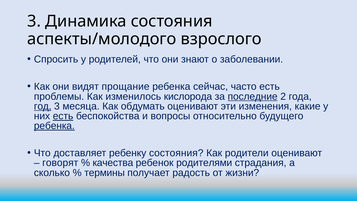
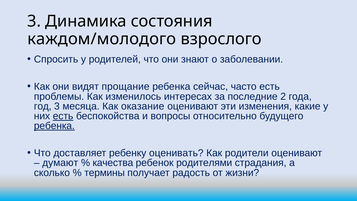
аспекты/молодого: аспекты/молодого -> каждом/молодого
кислорода: кислорода -> интересах
последние underline: present -> none
год underline: present -> none
обдумать: обдумать -> оказание
ребенку состояния: состояния -> оценивать
говорят: говорят -> думают
